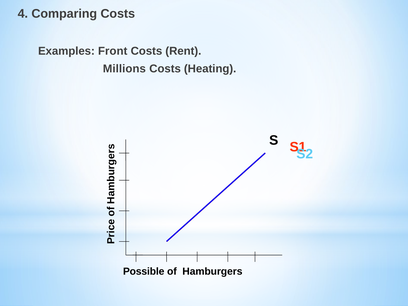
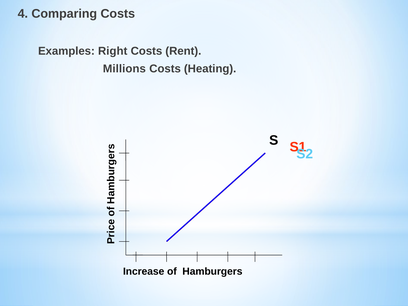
Front: Front -> Right
Possible: Possible -> Increase
